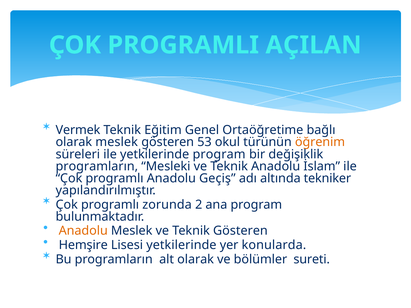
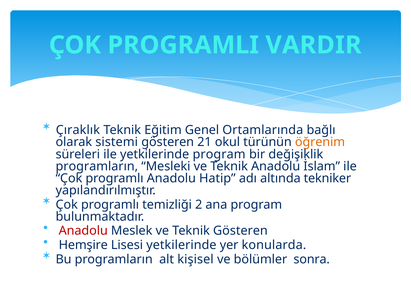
AÇILAN: AÇILAN -> VARDIR
Vermek: Vermek -> Çıraklık
Ortaöğretime: Ortaöğretime -> Ortamlarında
olarak meslek: meslek -> sistemi
53: 53 -> 21
Geçiş: Geçiş -> Hatip
zorunda: zorunda -> temizliği
Anadolu at (83, 231) colour: orange -> red
alt olarak: olarak -> kişisel
sureti: sureti -> sonra
